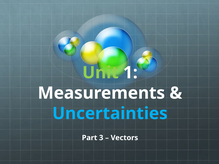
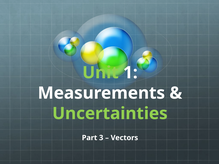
Uncertainties colour: light blue -> light green
